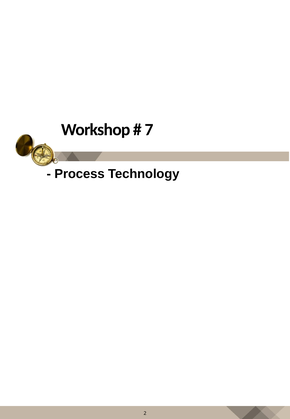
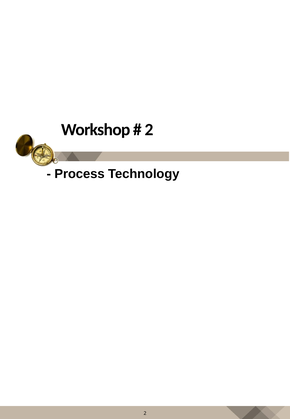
7 at (149, 130): 7 -> 2
